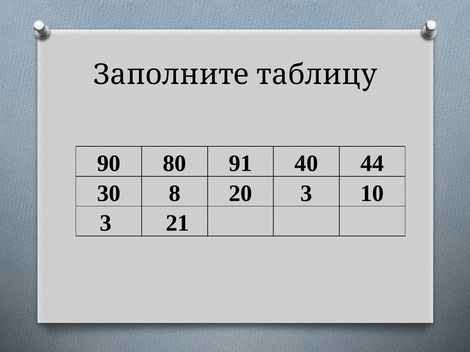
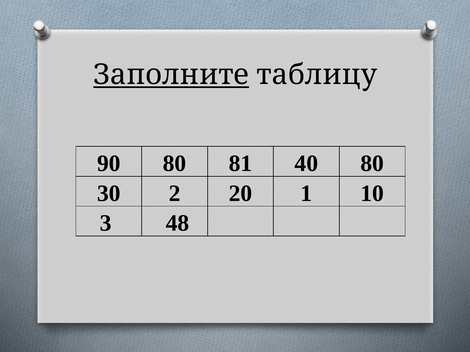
Заполните underline: none -> present
91: 91 -> 81
40 44: 44 -> 80
8: 8 -> 2
20 3: 3 -> 1
21: 21 -> 48
